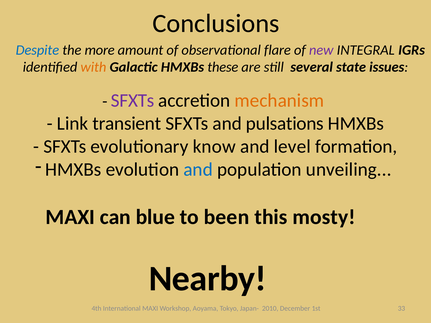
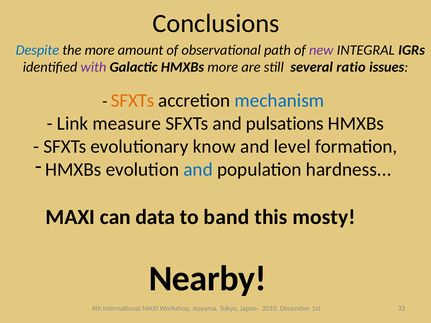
flare: flare -> path
with colour: orange -> purple
HMXBs these: these -> more
state: state -> ratio
SFXTs at (133, 101) colour: purple -> orange
mechanism colour: orange -> blue
transient: transient -> measure
unveiling: unveiling -> hardness
blue: blue -> data
been: been -> band
